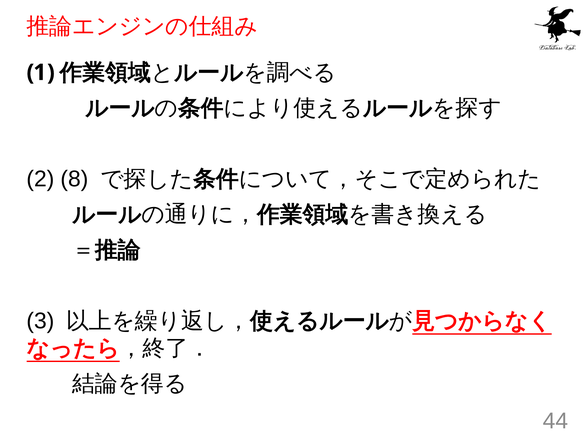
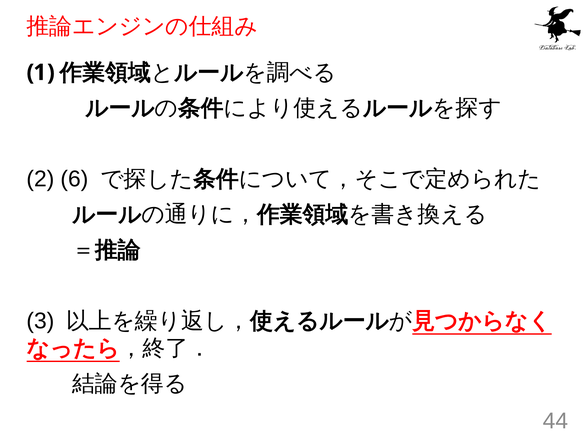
8: 8 -> 6
